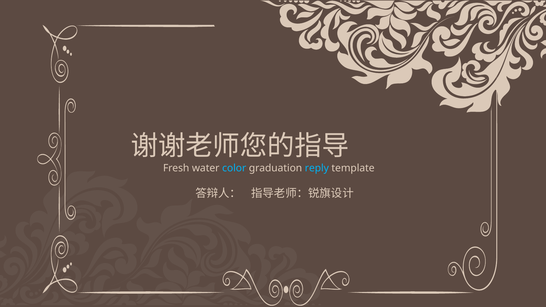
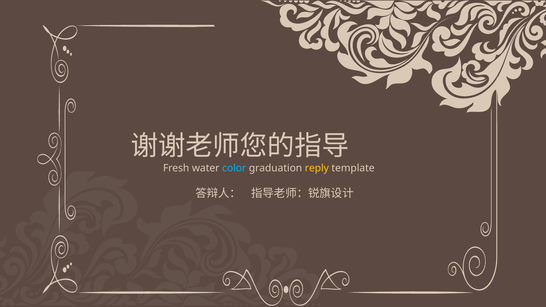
reply colour: light blue -> yellow
